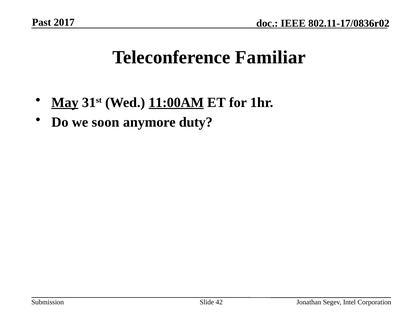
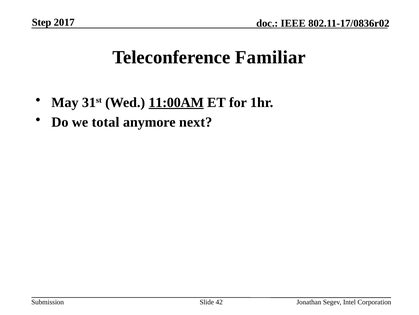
Past: Past -> Step
May underline: present -> none
soon: soon -> total
duty: duty -> next
